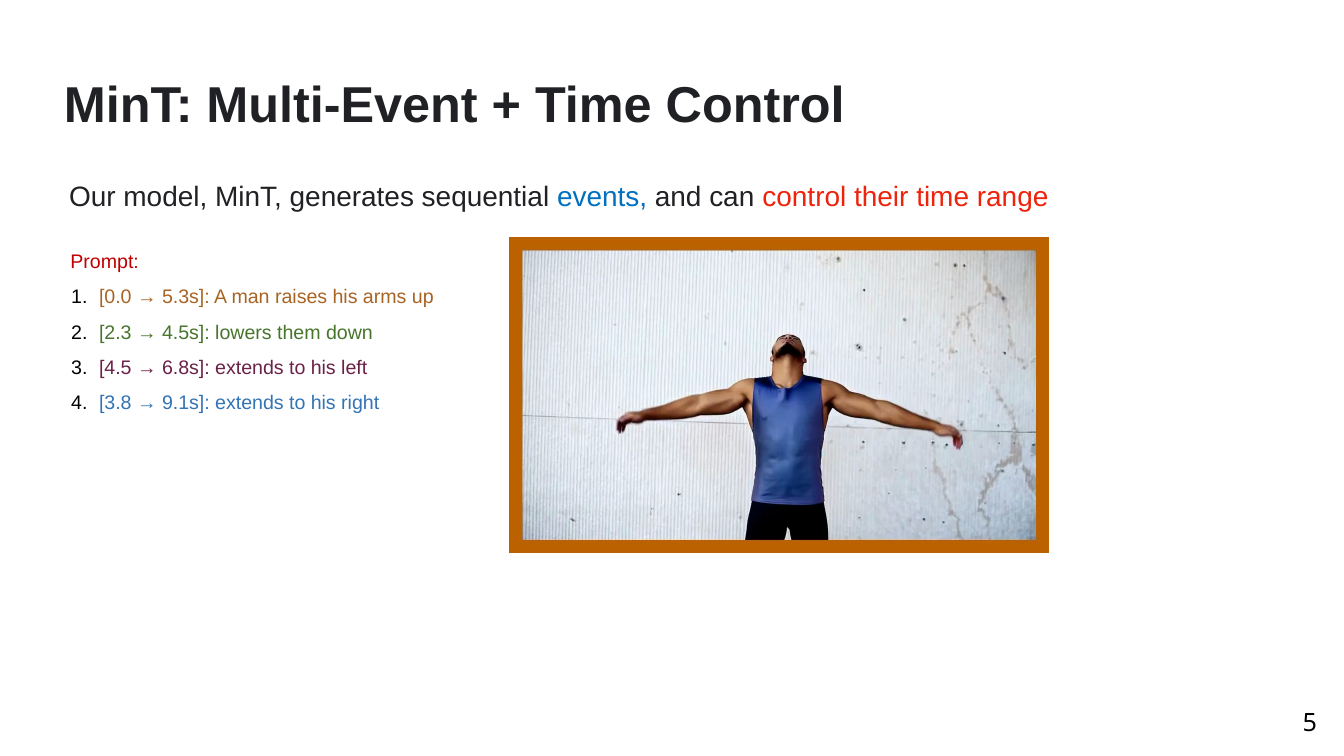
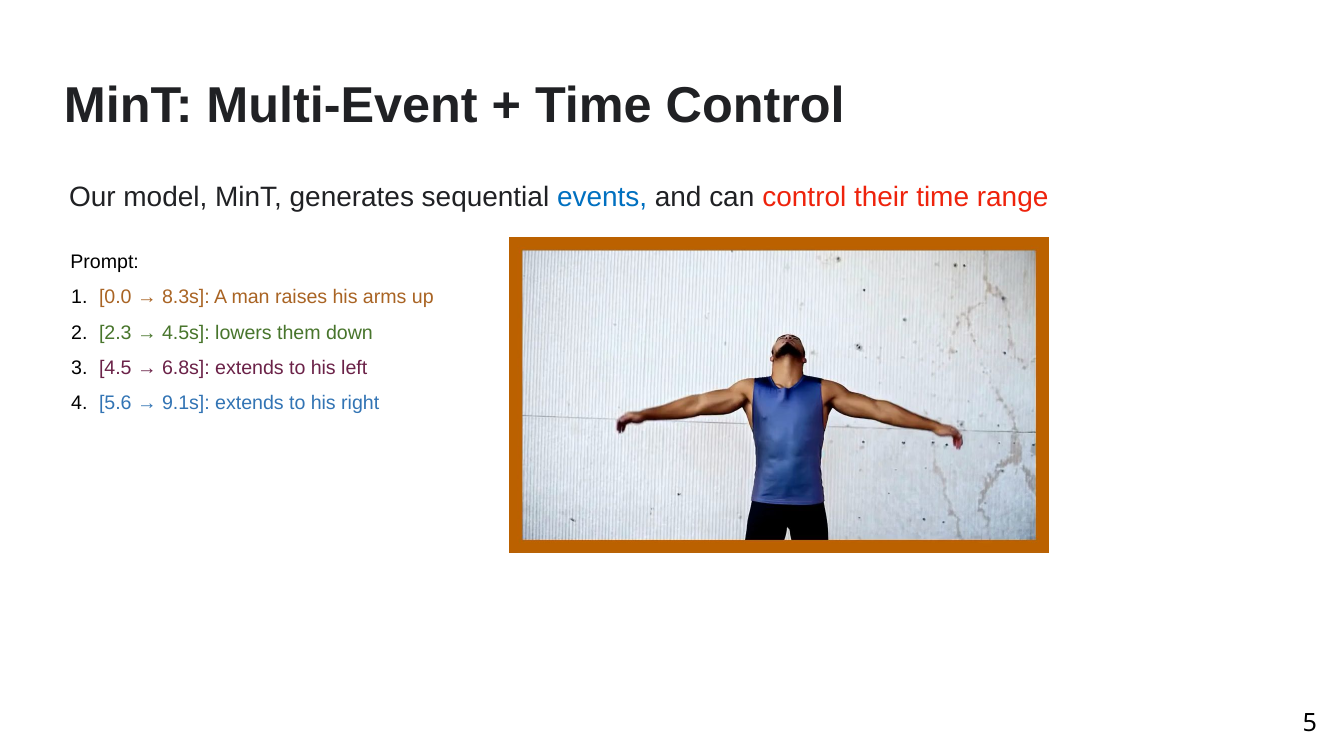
Prompt colour: red -> black
5.3s: 5.3s -> 8.3s
3.8: 3.8 -> 5.6
